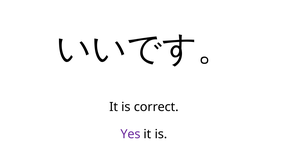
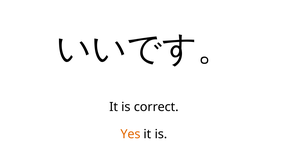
Yes colour: purple -> orange
